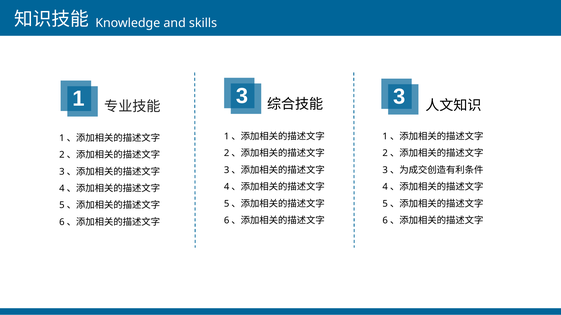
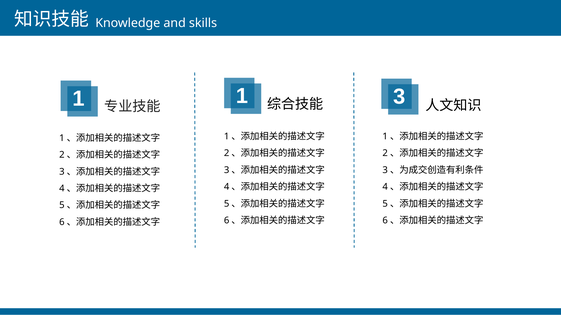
1 3: 3 -> 1
